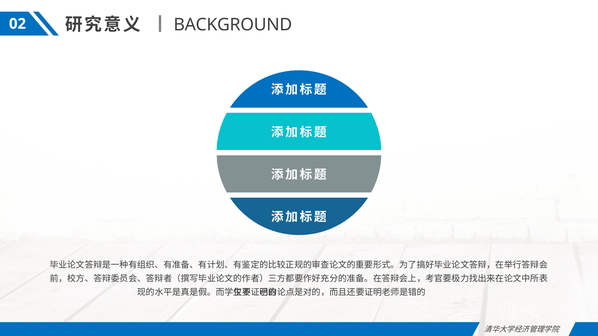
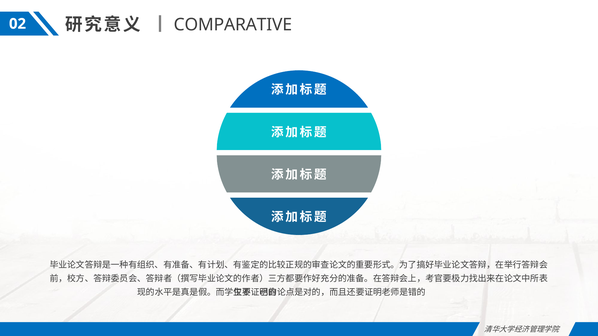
BACKGROUND: BACKGROUND -> COMPARATIVE
